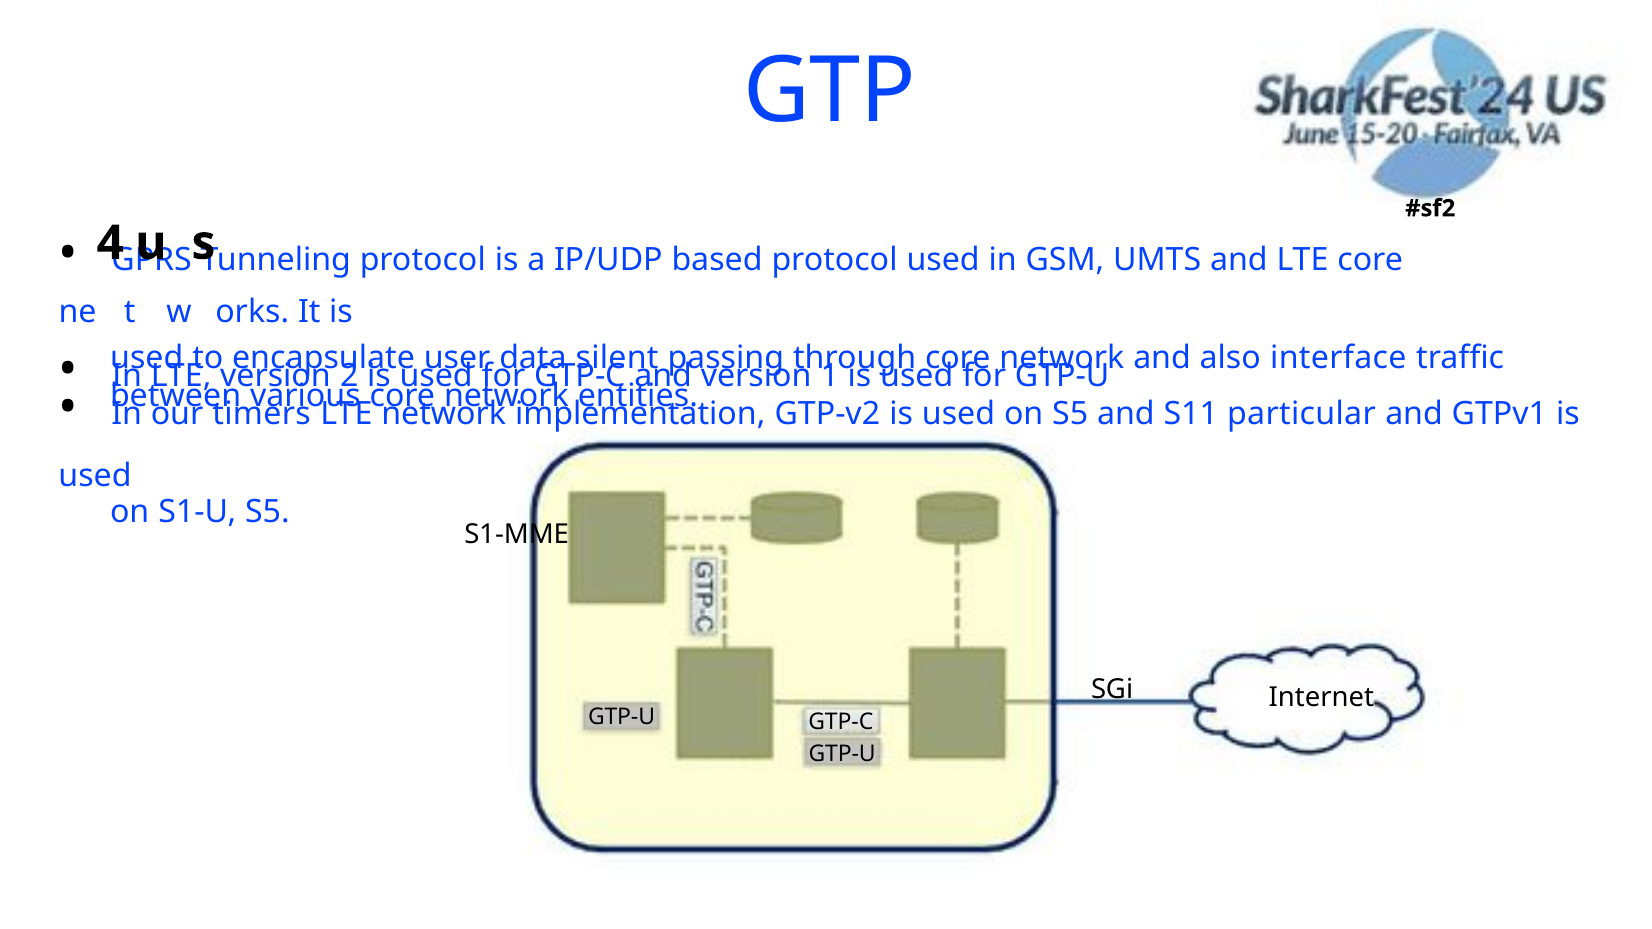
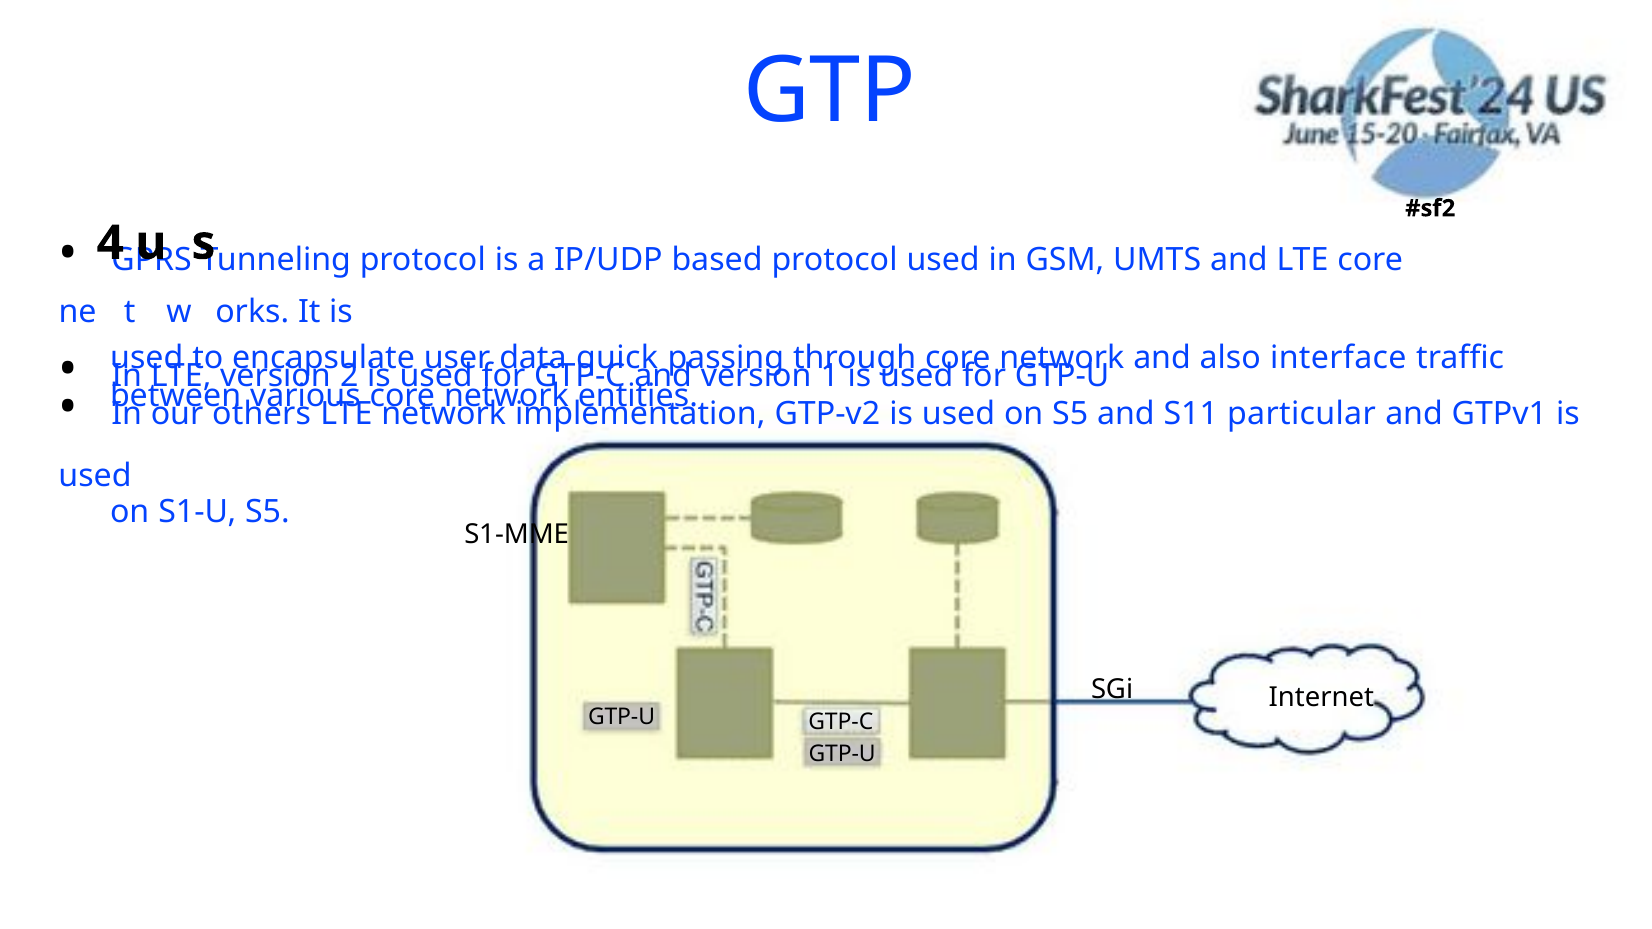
silent: silent -> quick
timers: timers -> others
